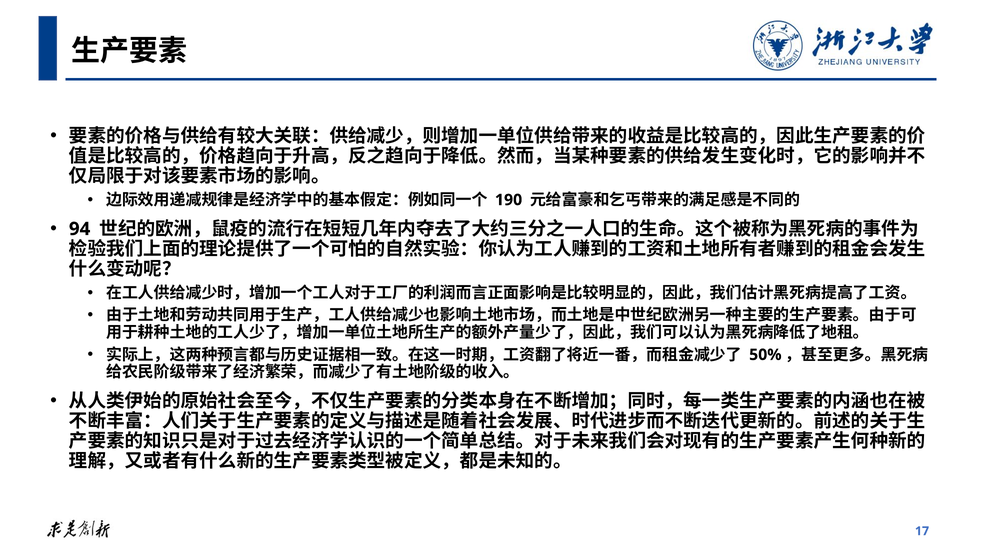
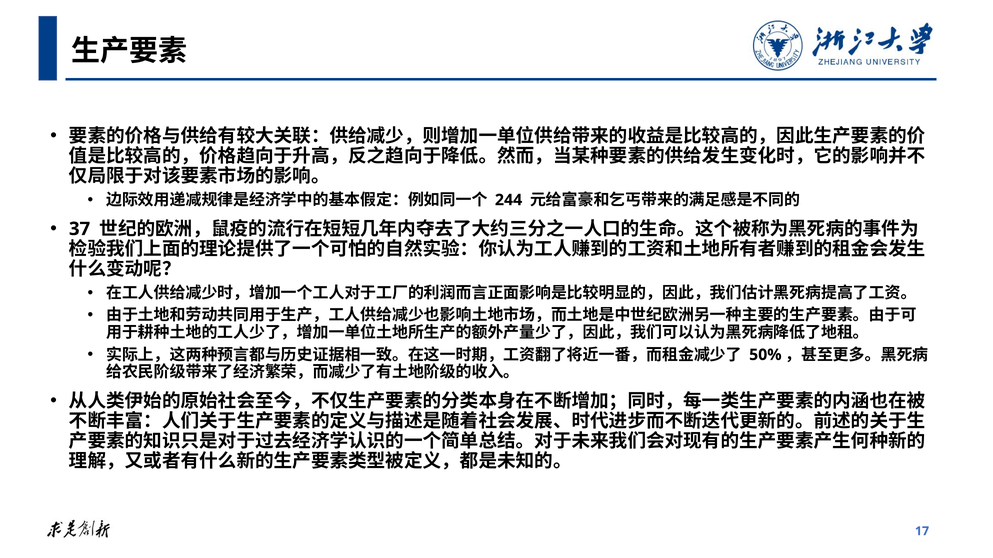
190: 190 -> 244
94: 94 -> 37
